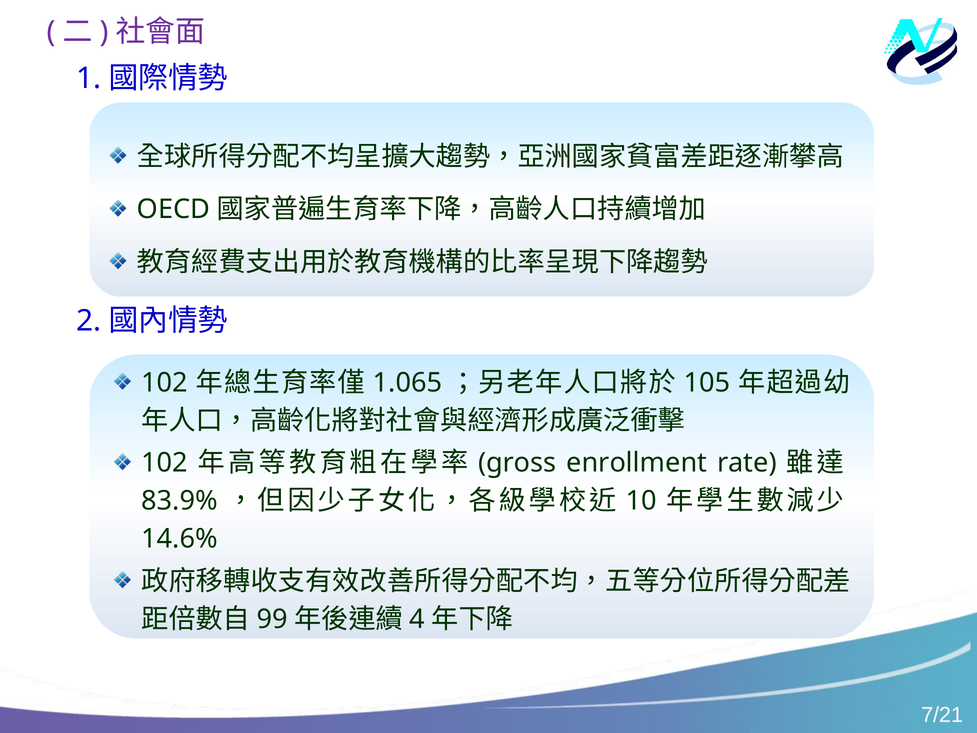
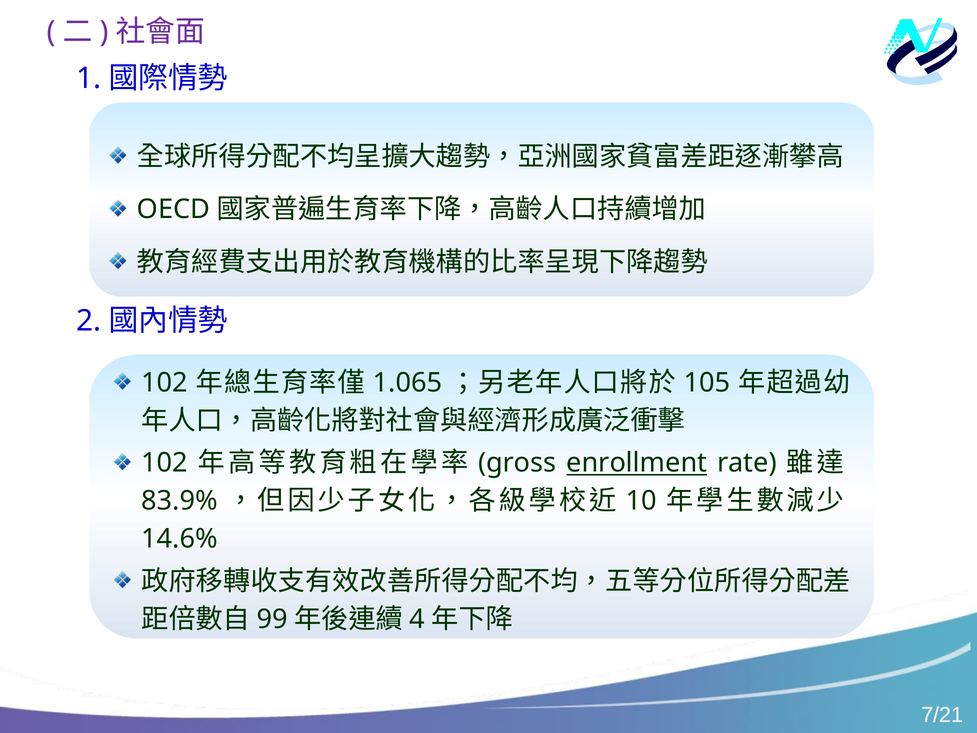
enrollment underline: none -> present
